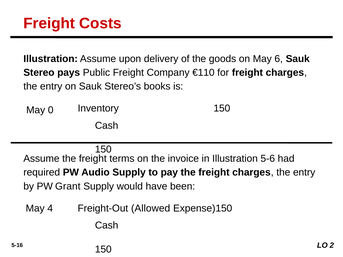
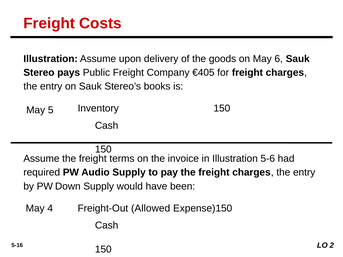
€110: €110 -> €405
0: 0 -> 5
Grant: Grant -> Down
